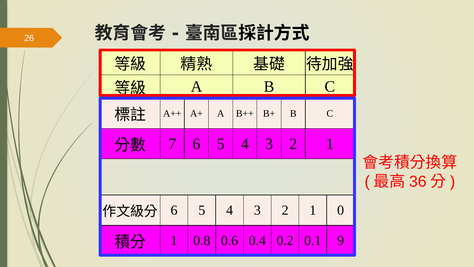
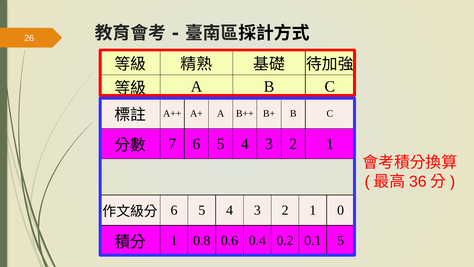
0.1 9: 9 -> 5
